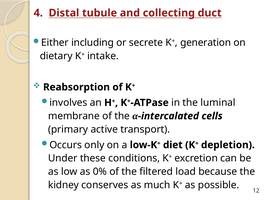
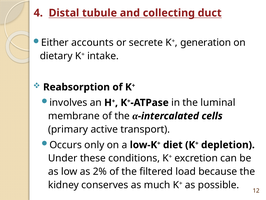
including: including -> accounts
0%: 0% -> 2%
